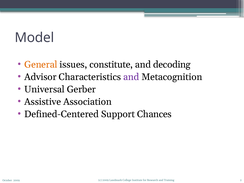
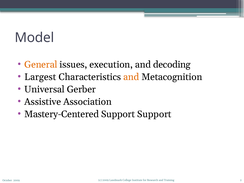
constitute: constitute -> execution
Advisor: Advisor -> Largest
and at (131, 77) colour: purple -> orange
Defined-Centered: Defined-Centered -> Mastery-Centered
Support Chances: Chances -> Support
